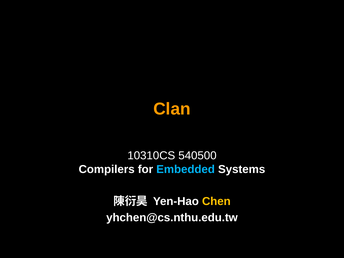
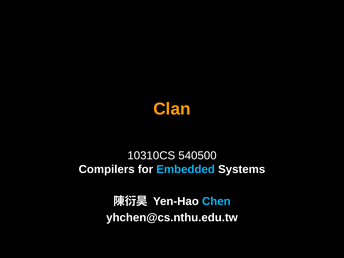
Chen colour: yellow -> light blue
